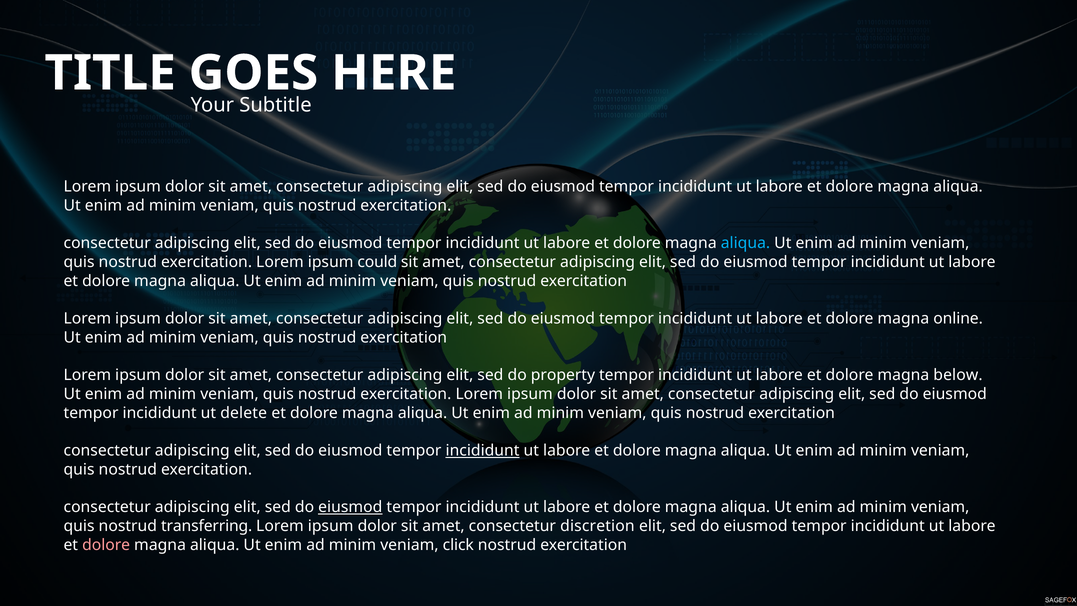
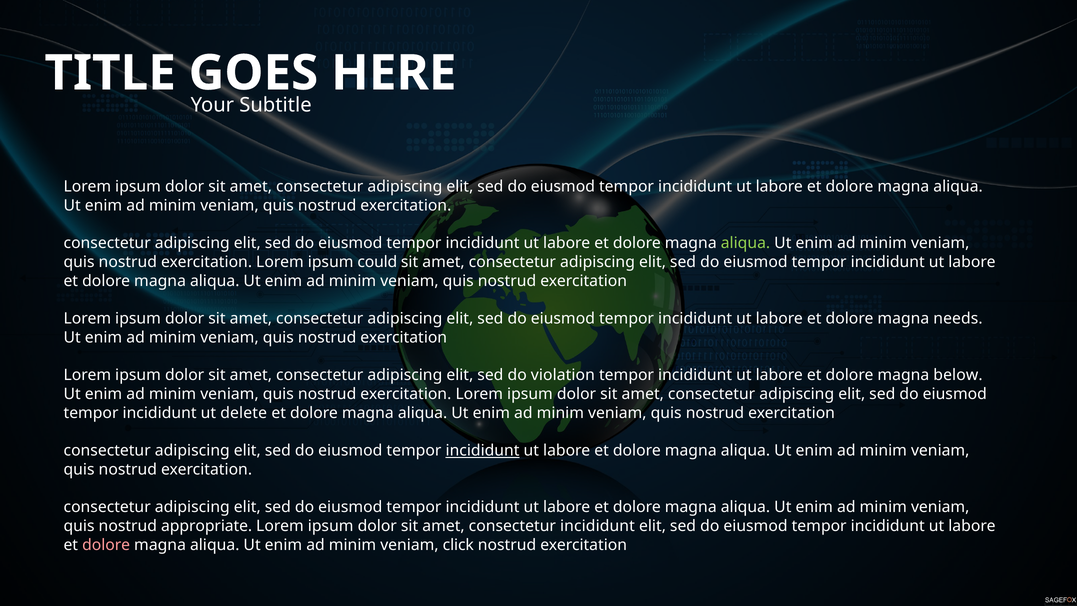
aliqua at (745, 243) colour: light blue -> light green
online: online -> needs
property: property -> violation
eiusmod at (350, 507) underline: present -> none
transferring: transferring -> appropriate
consectetur discretion: discretion -> incididunt
